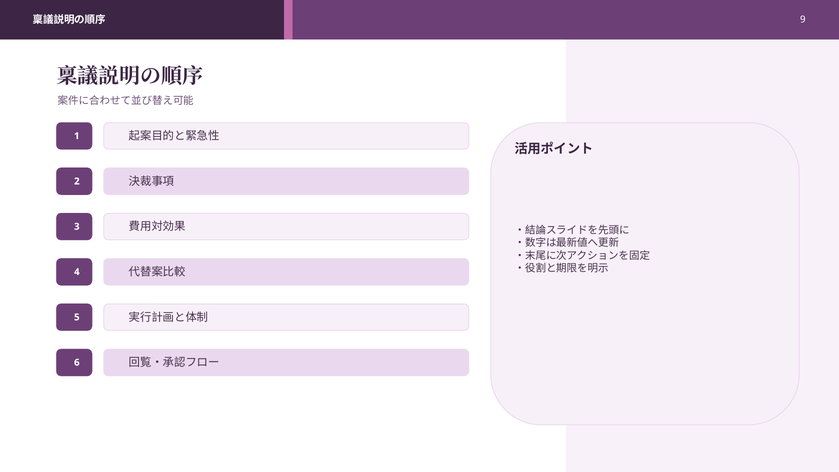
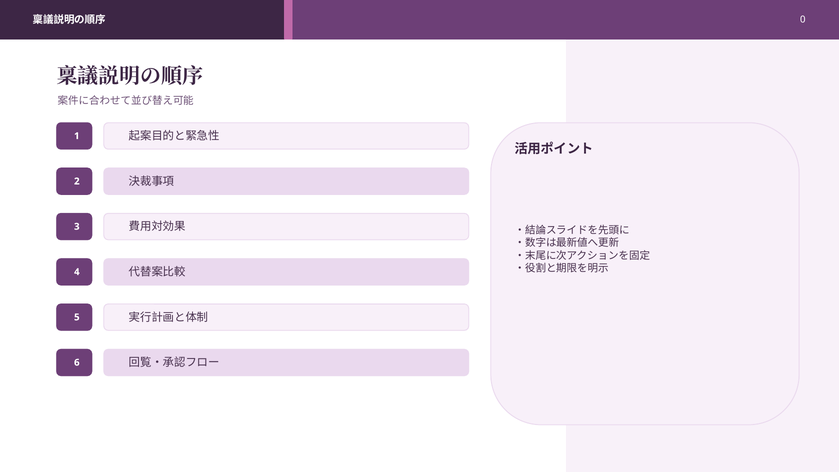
9: 9 -> 0
